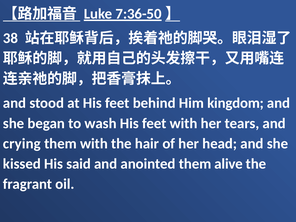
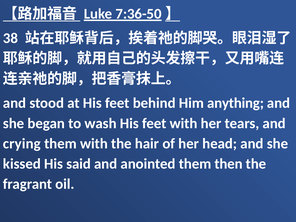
kingdom: kingdom -> anything
alive: alive -> then
